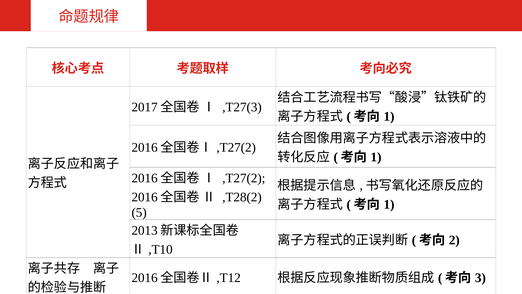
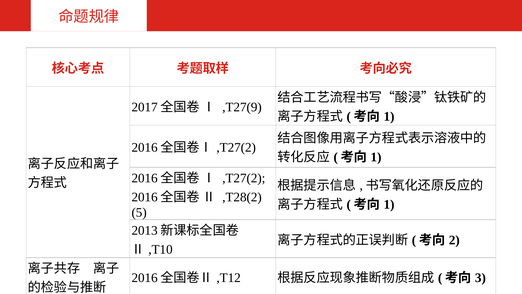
,T27(3: ,T27(3 -> ,T27(9
